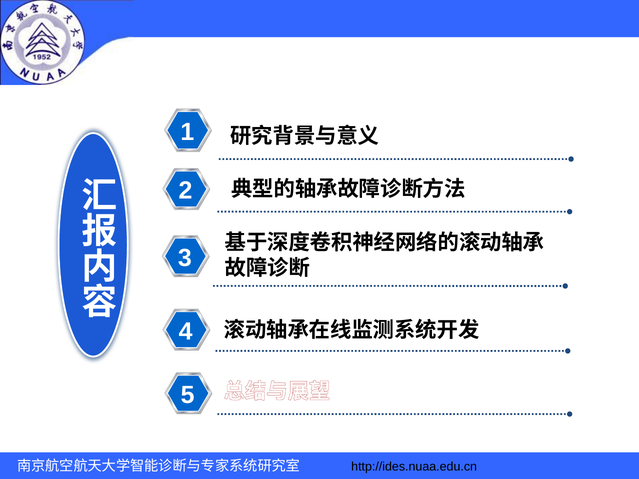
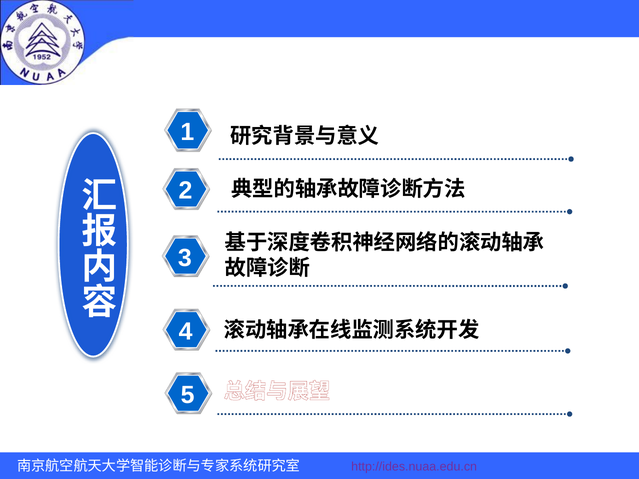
http://ides.nuaa.edu.cn colour: black -> purple
